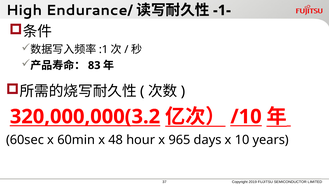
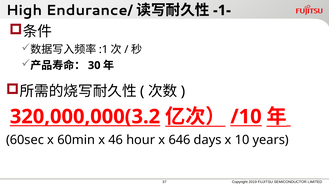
83: 83 -> 30
48: 48 -> 46
965: 965 -> 646
